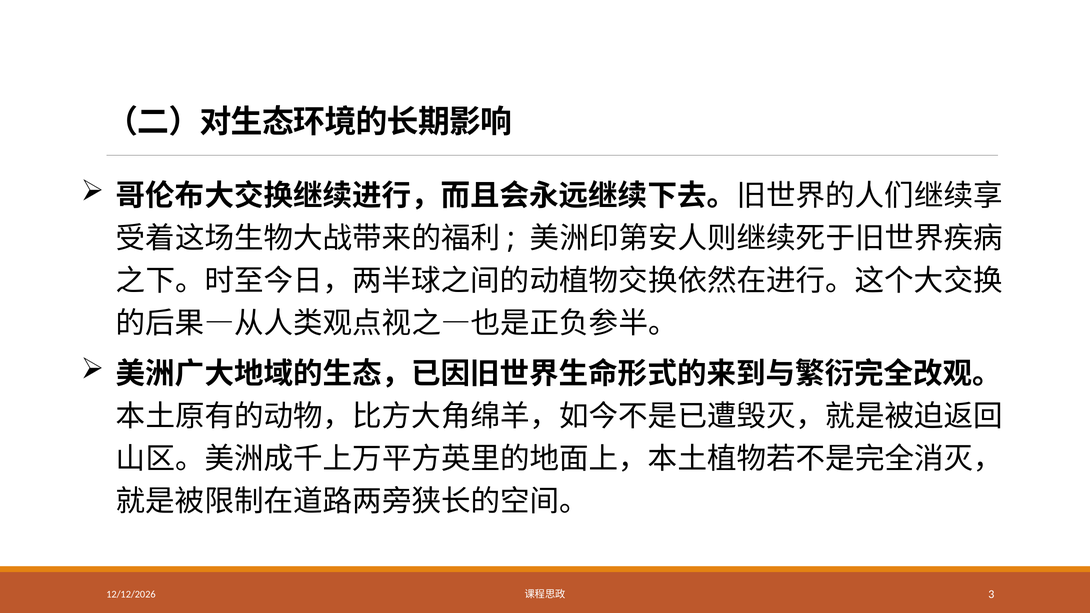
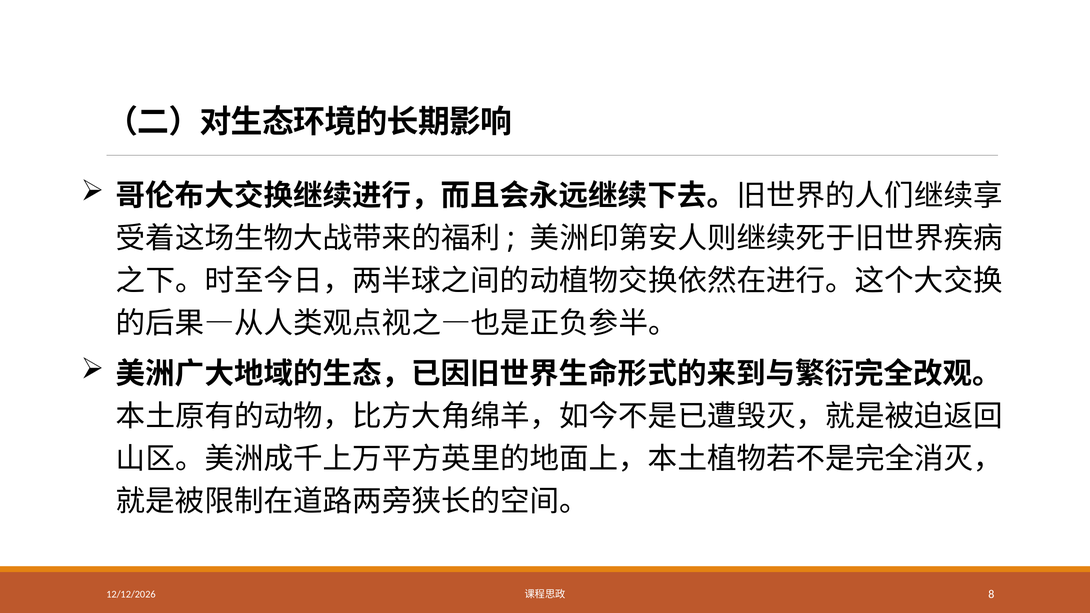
3: 3 -> 8
